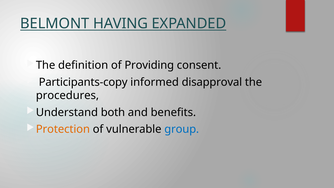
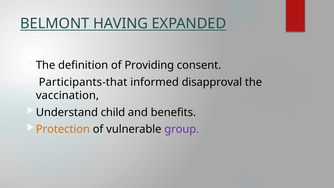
Participants-copy: Participants-copy -> Participants-that
procedures: procedures -> vaccination
both: both -> child
group colour: blue -> purple
